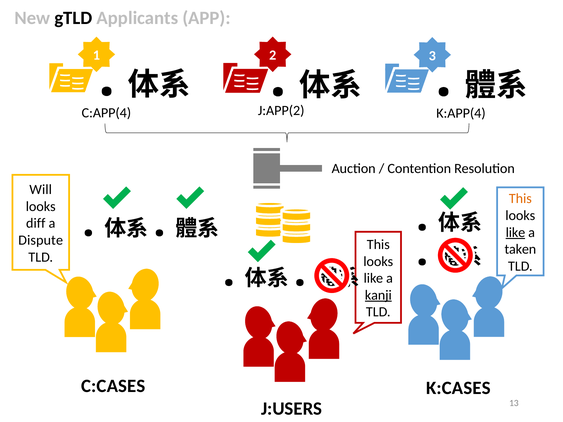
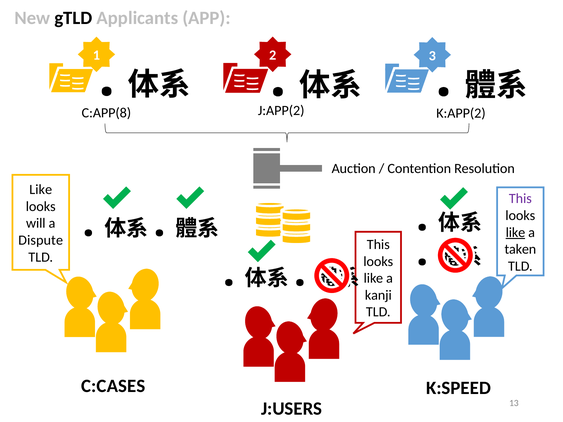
K:APP(4: K:APP(4 -> K:APP(2
C:APP(4: C:APP(4 -> C:APP(8
Will at (41, 190): Will -> Like
This at (520, 199) colour: orange -> purple
diff: diff -> will
kanji underline: present -> none
K:CASES: K:CASES -> K:SPEED
